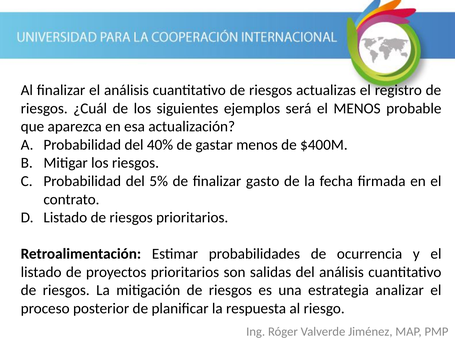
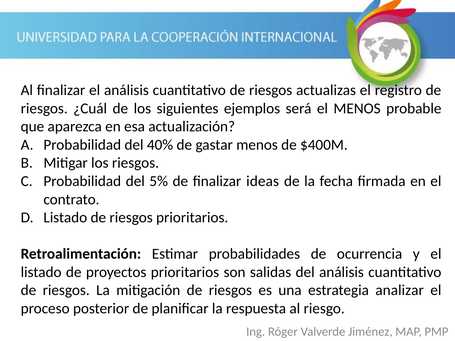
gasto: gasto -> ideas
